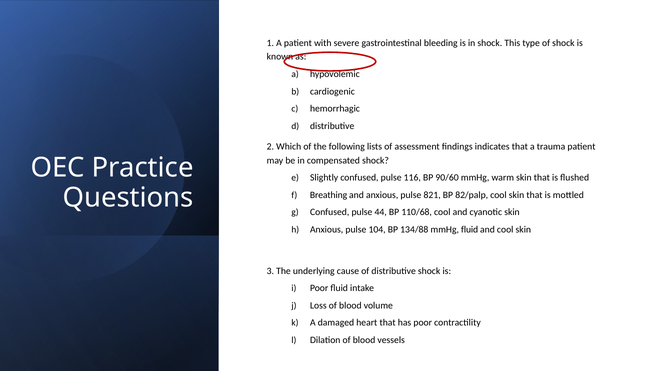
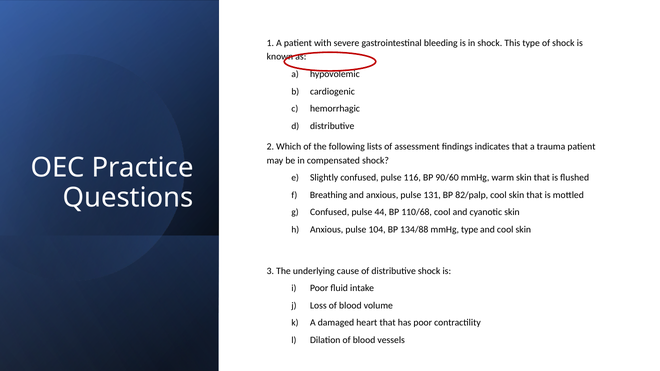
821: 821 -> 131
mmHg fluid: fluid -> type
